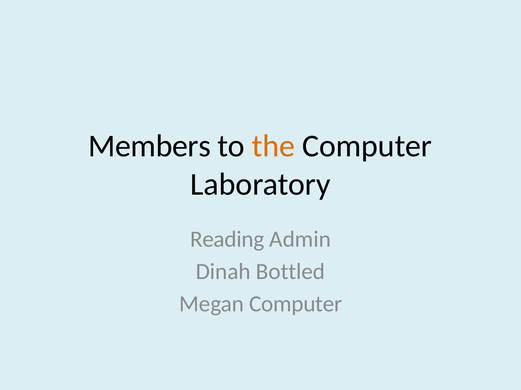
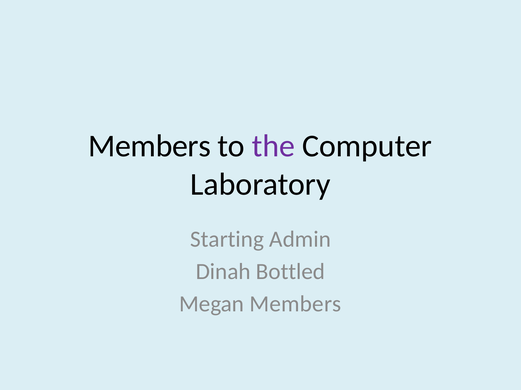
the colour: orange -> purple
Reading: Reading -> Starting
Megan Computer: Computer -> Members
